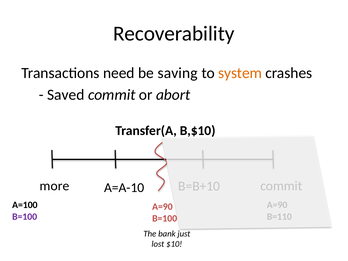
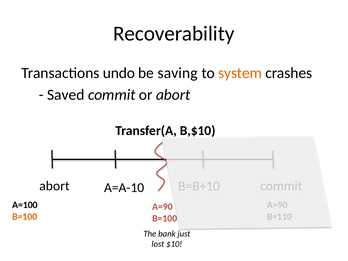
need: need -> undo
more at (54, 186): more -> abort
B=100 at (25, 217) colour: purple -> orange
